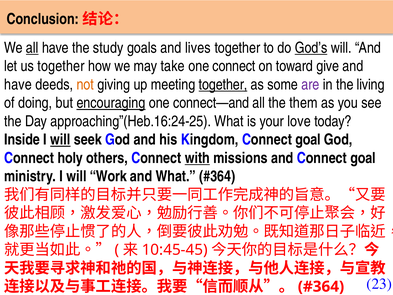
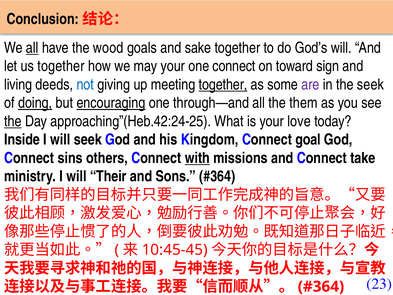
study: study -> wood
lives: lives -> sake
God’s underline: present -> none
may take: take -> your
give: give -> sign
have at (18, 84): have -> living
not colour: orange -> blue
the living: living -> seek
doing underline: none -> present
connect—and: connect—and -> through—and
the at (13, 121) underline: none -> present
approaching”(Heb.16:24-25: approaching”(Heb.16:24-25 -> approaching”(Heb.42:24-25
will at (60, 140) underline: present -> none
holy: holy -> sins
and Connect goal: goal -> take
Work: Work -> Their
and What: What -> Sons
